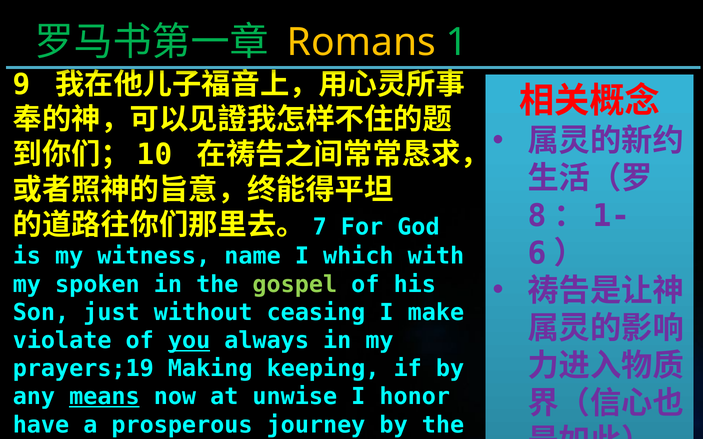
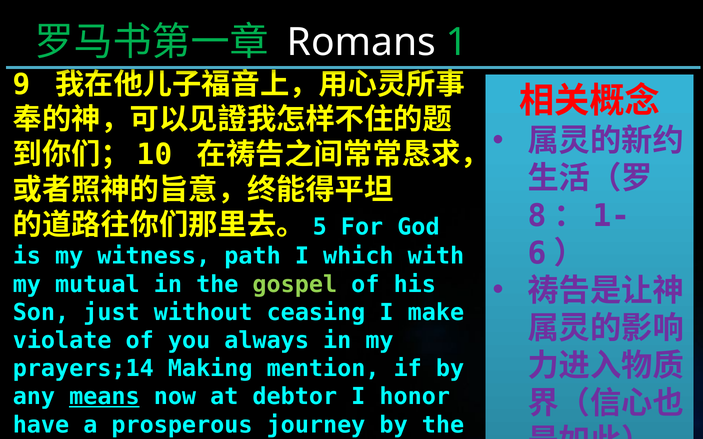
Romans colour: yellow -> white
7: 7 -> 5
name: name -> path
spoken: spoken -> mutual
you at (189, 341) underline: present -> none
prayers;19: prayers;19 -> prayers;14
keeping: keeping -> mention
unwise: unwise -> debtor
